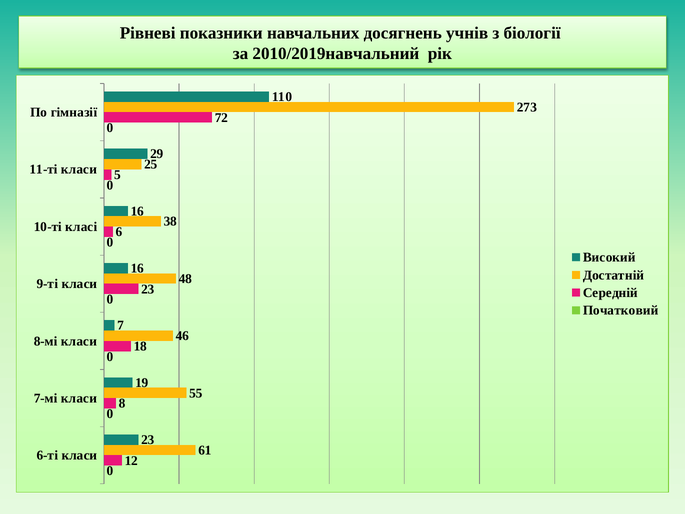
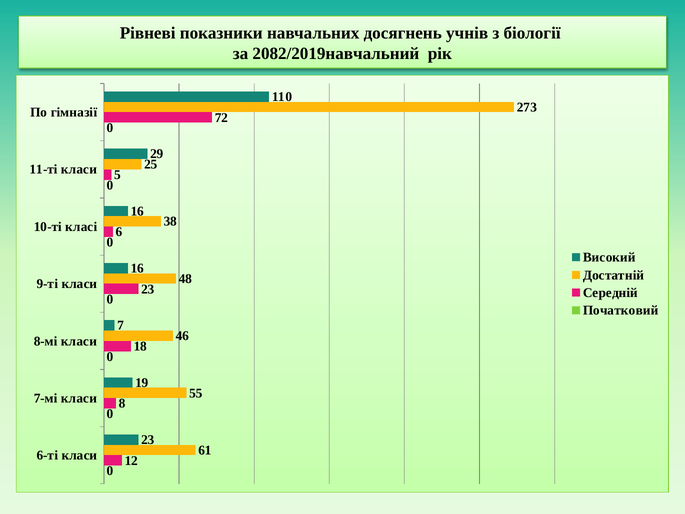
2010/2019навчальний: 2010/2019навчальний -> 2082/2019навчальний
